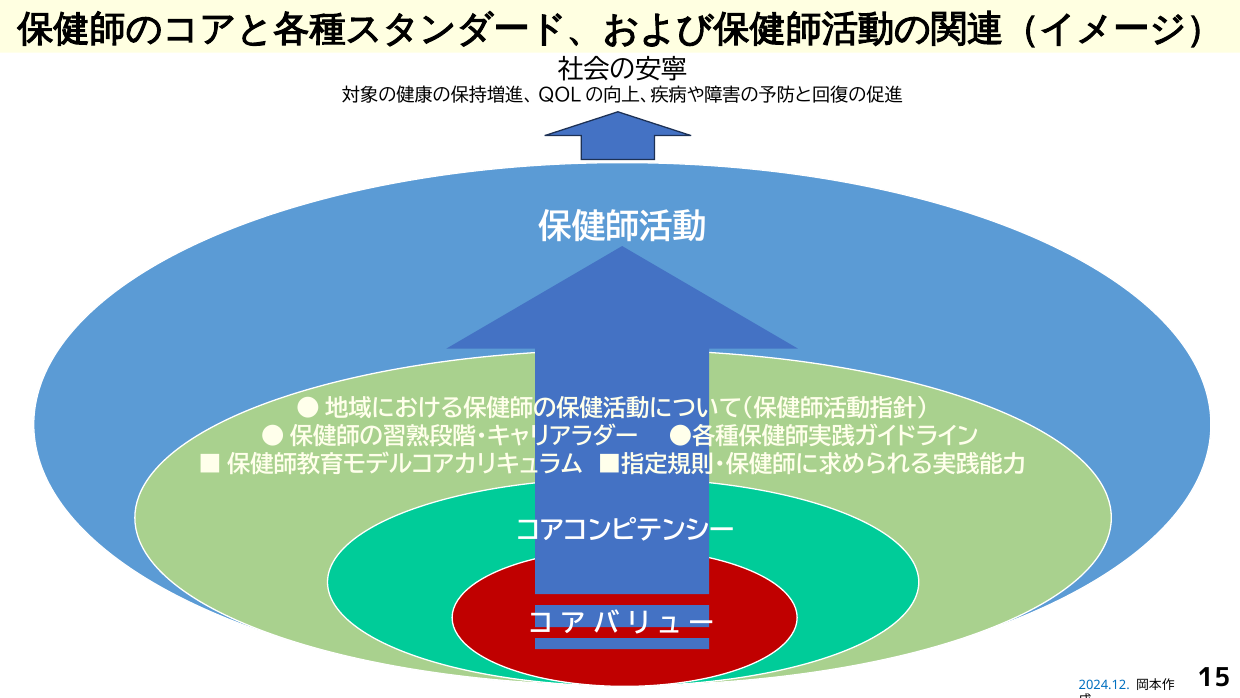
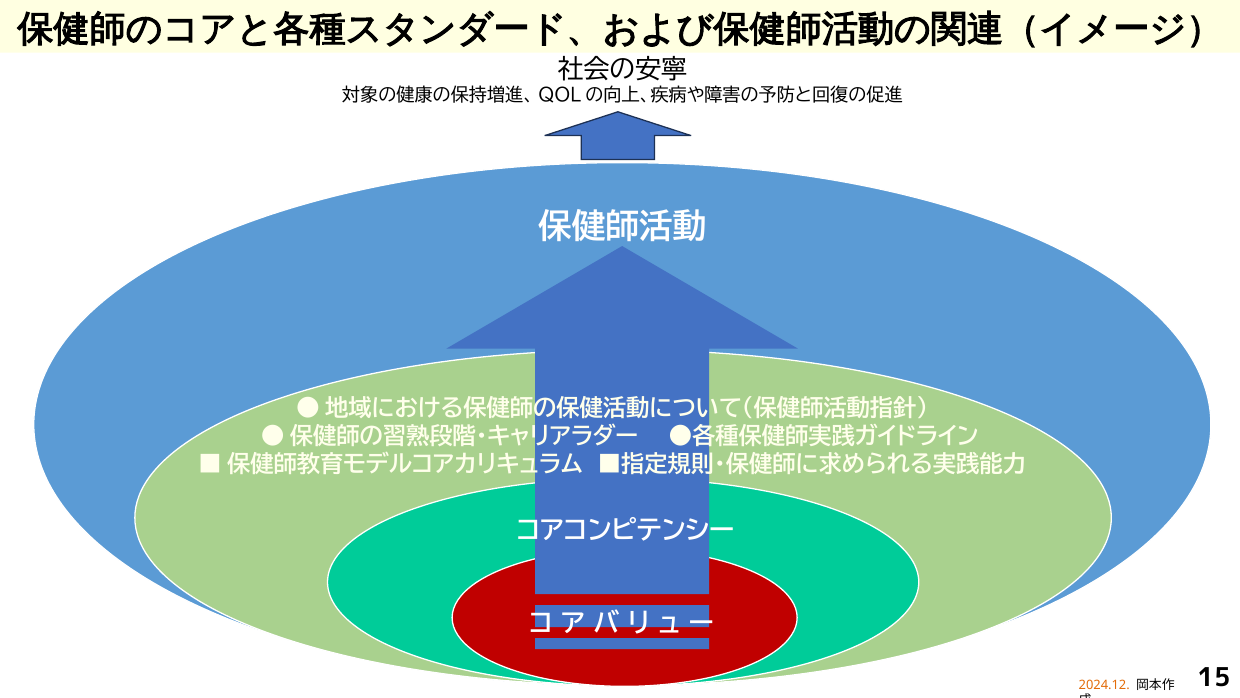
2024.12 colour: blue -> orange
